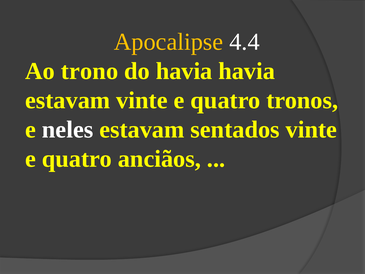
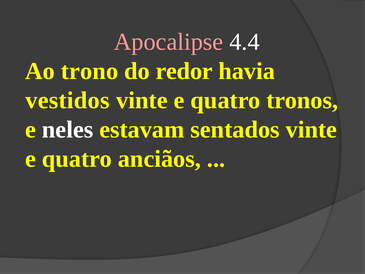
Apocalipse colour: yellow -> pink
do havia: havia -> redor
estavam at (68, 100): estavam -> vestidos
